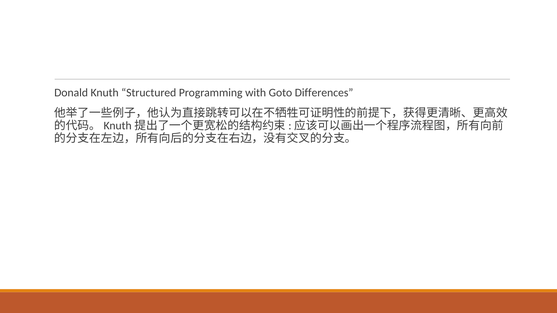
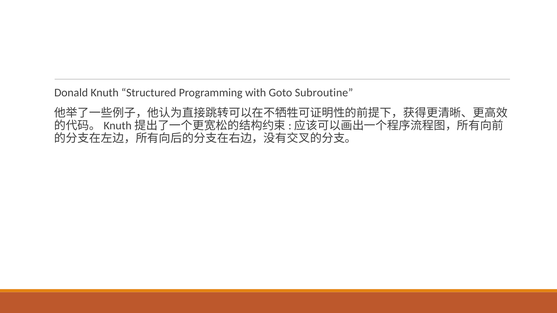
Differences: Differences -> Subroutine
